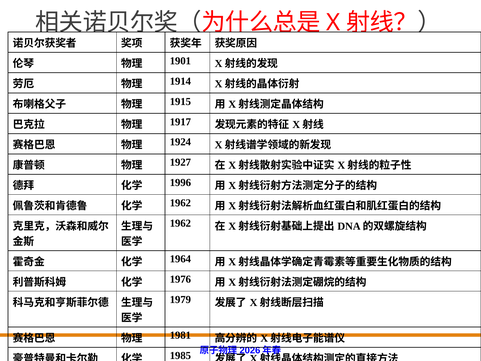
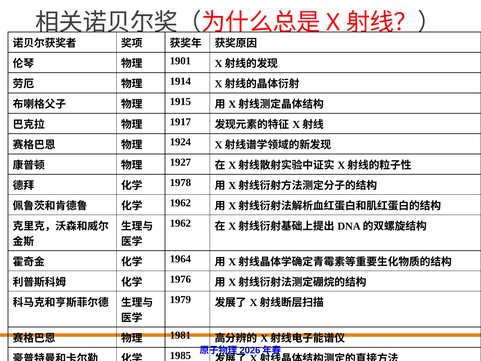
1996: 1996 -> 1978
